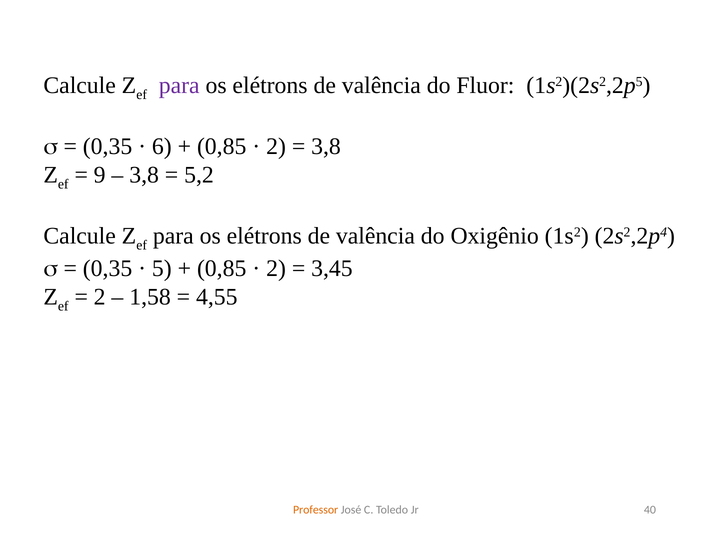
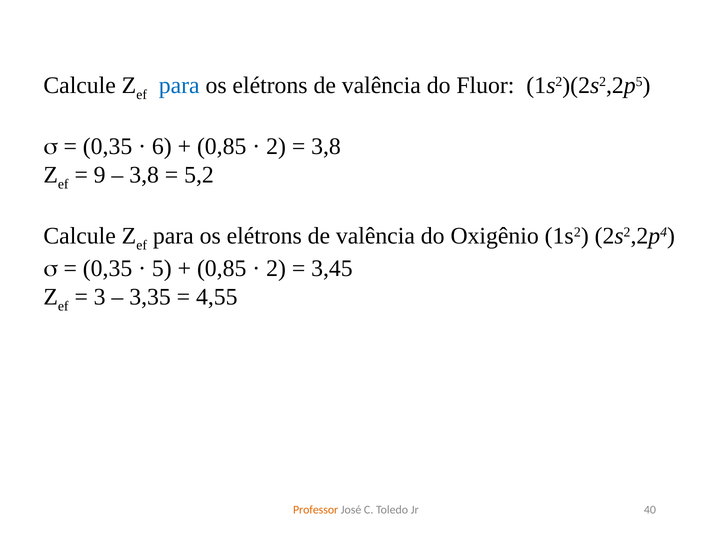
para at (179, 86) colour: purple -> blue
2 at (100, 297): 2 -> 3
1,58: 1,58 -> 3,35
